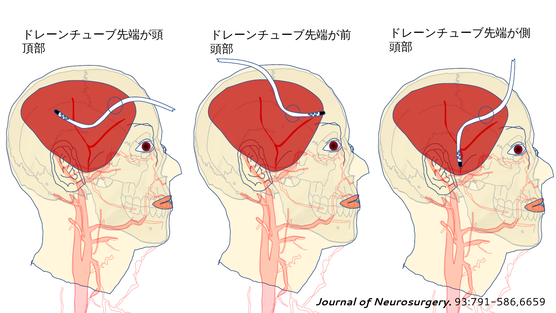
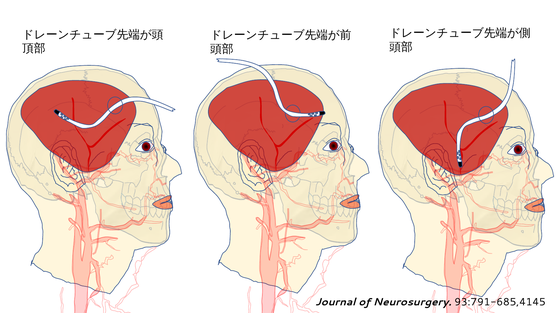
93:791-586,6659: 93:791-586,6659 -> 93:791-685,4145
